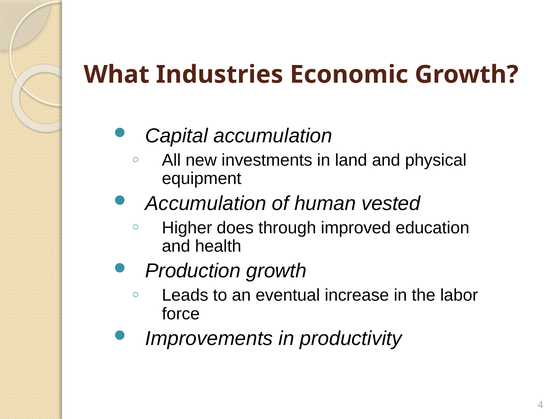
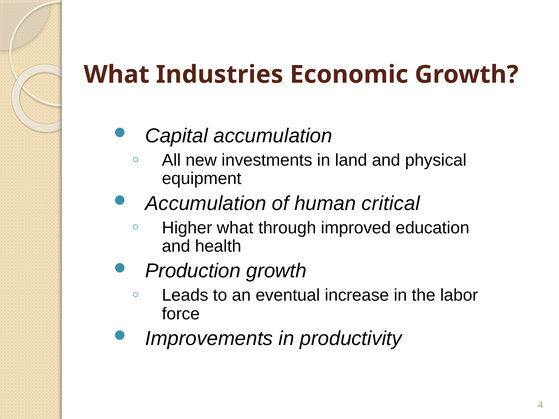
vested: vested -> critical
Higher does: does -> what
